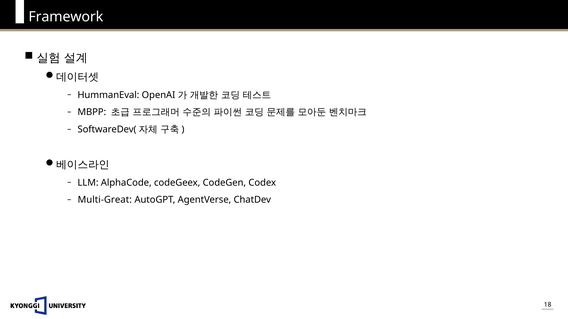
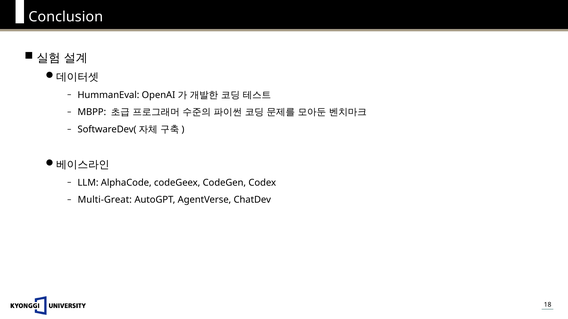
Framework: Framework -> Conclusion
